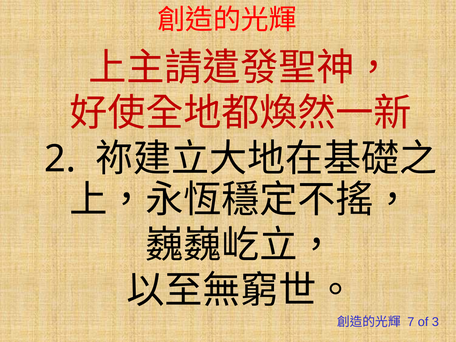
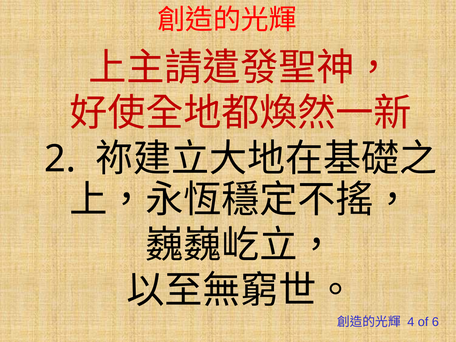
7: 7 -> 4
3: 3 -> 6
